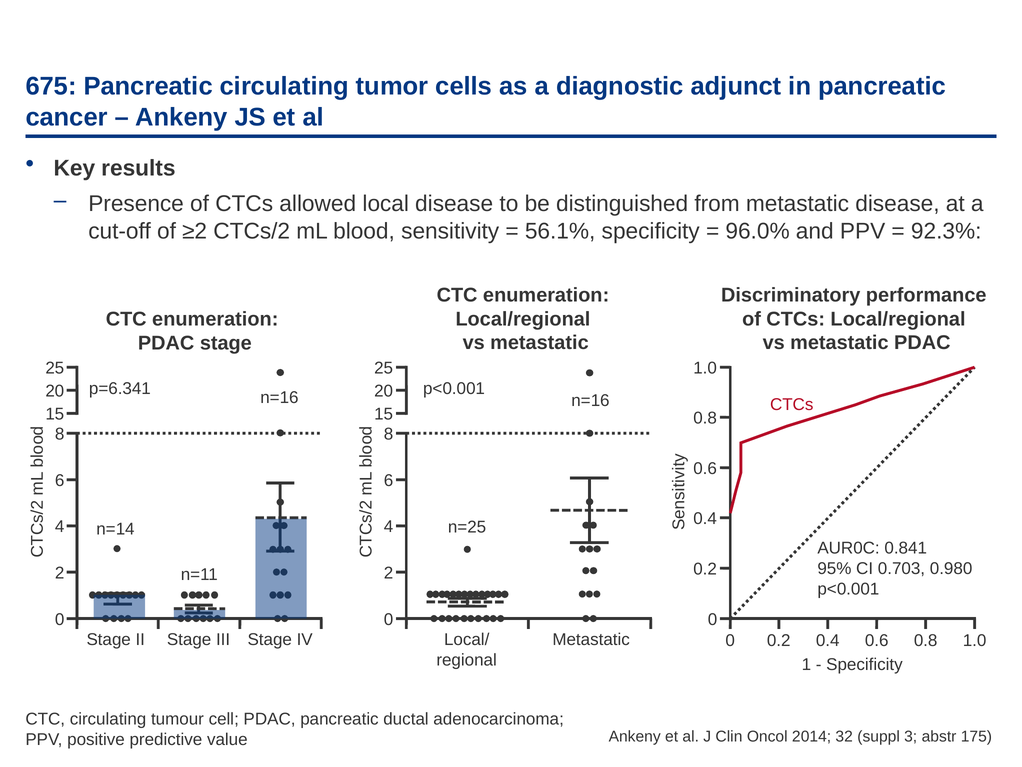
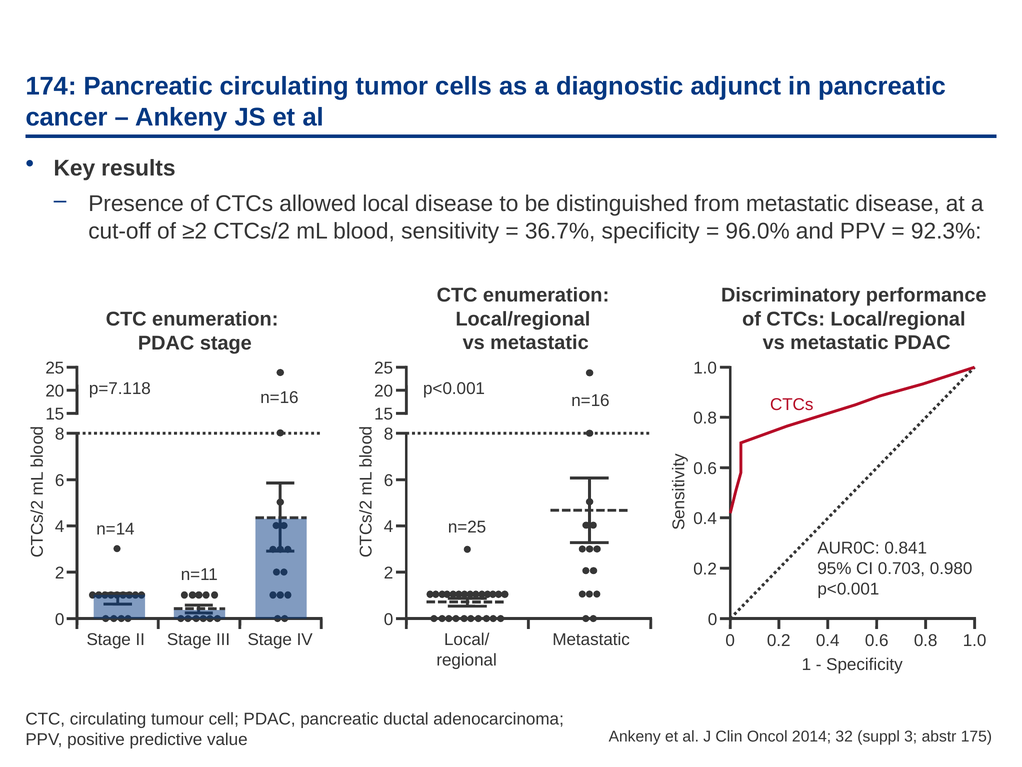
675: 675 -> 174
56.1%: 56.1% -> 36.7%
p=6.341: p=6.341 -> p=7.118
